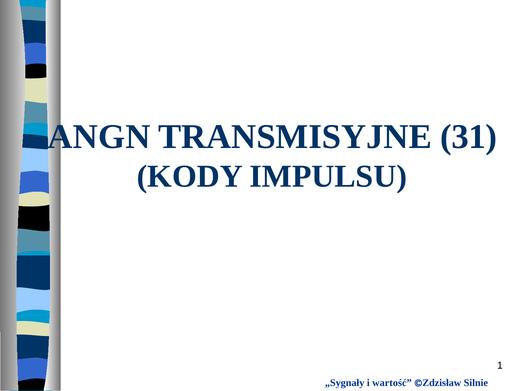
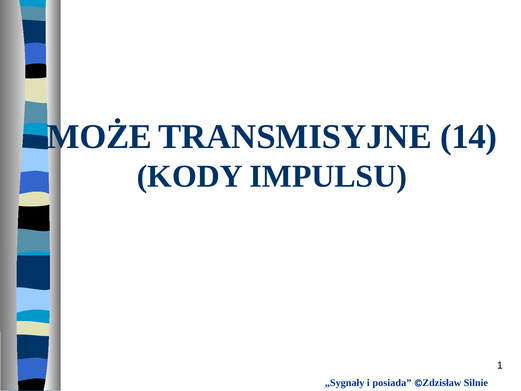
ANGN: ANGN -> MOŻE
31: 31 -> 14
wartość: wartość -> posiada
